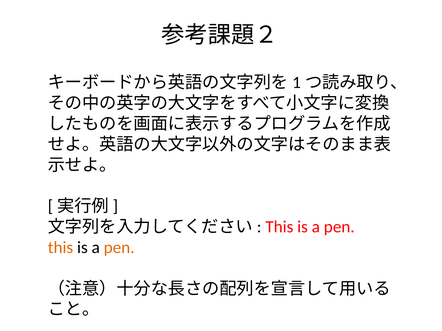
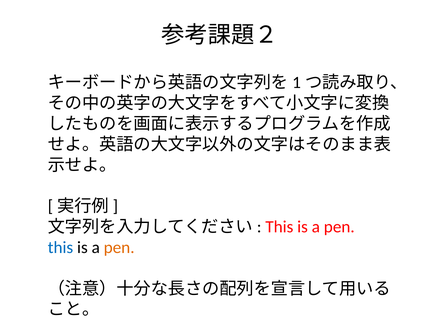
this at (61, 248) colour: orange -> blue
